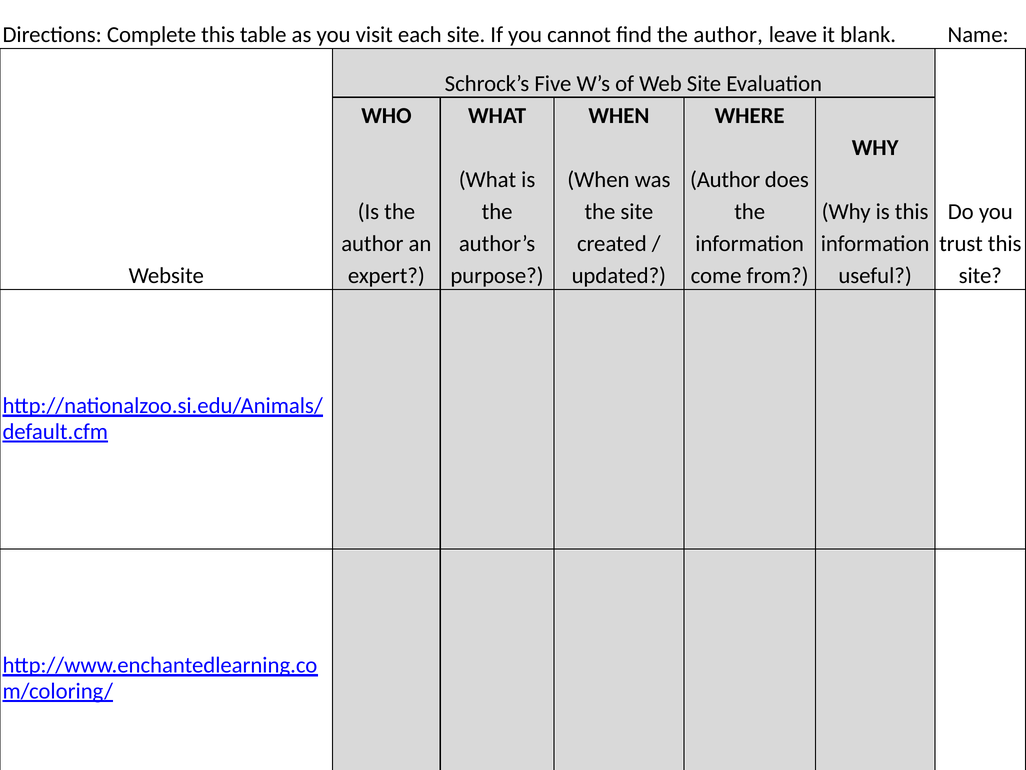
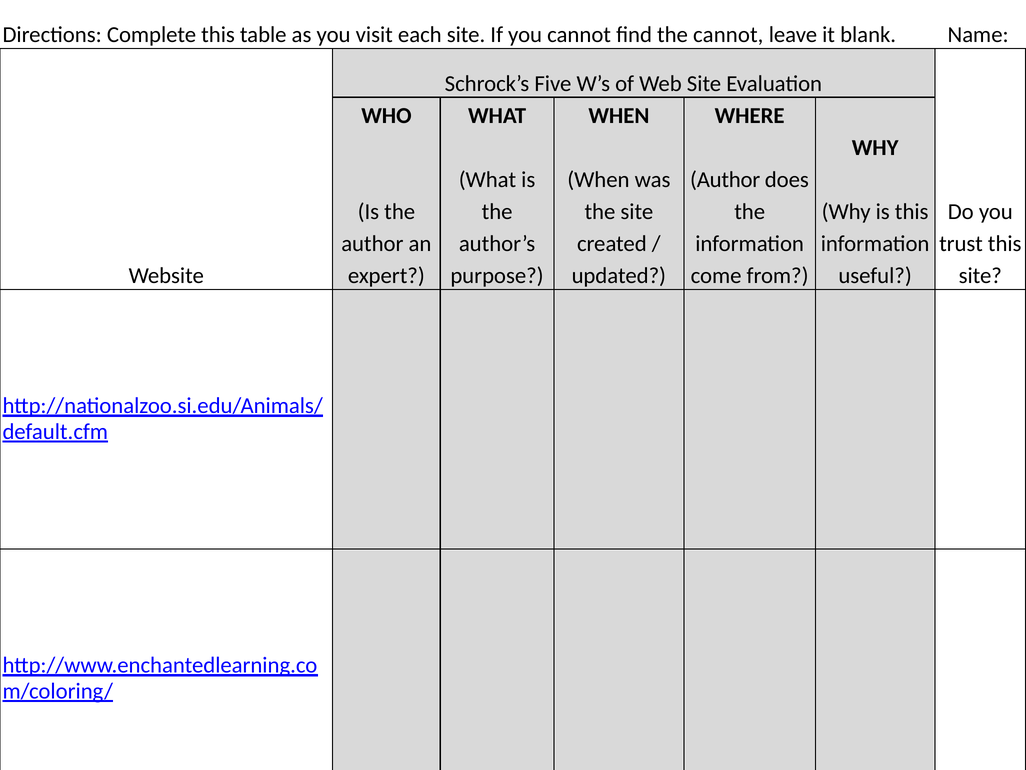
find the author: author -> cannot
